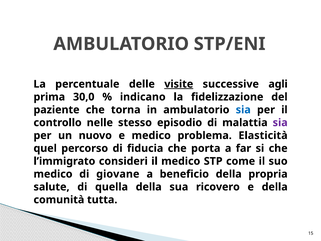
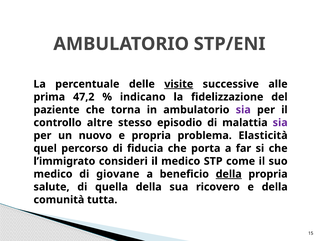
agli: agli -> alle
30,0: 30,0 -> 47,2
sia at (243, 110) colour: blue -> purple
nelle: nelle -> altre
e medico: medico -> propria
della at (229, 174) underline: none -> present
